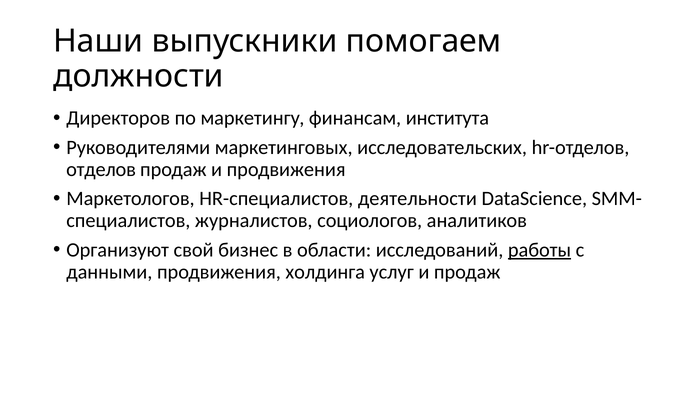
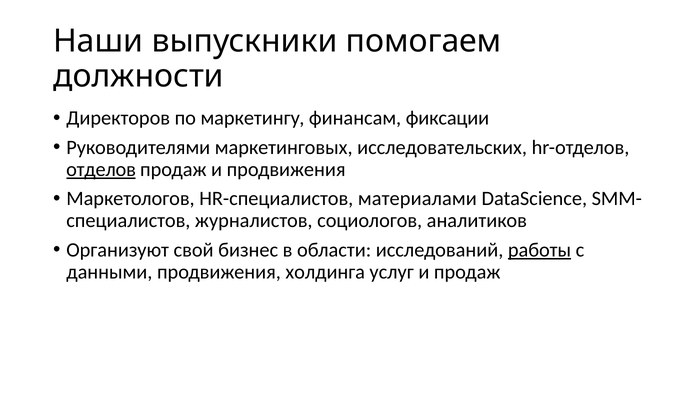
института: института -> фиксации
отделов underline: none -> present
деятельности: деятельности -> материалами
